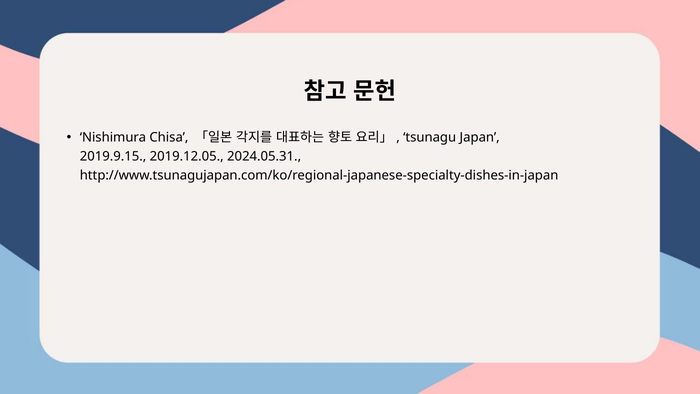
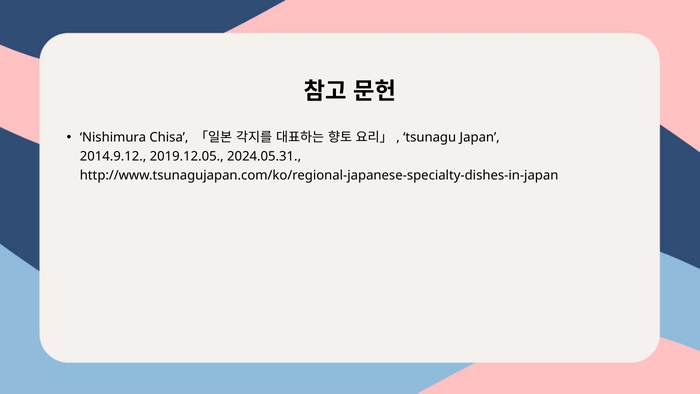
2019.9.15: 2019.9.15 -> 2014.9.12
